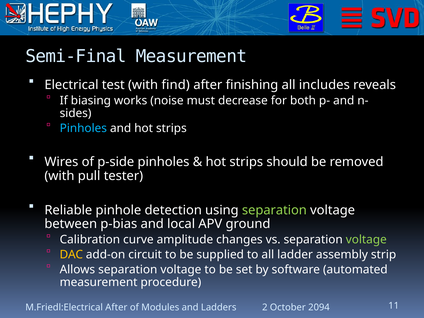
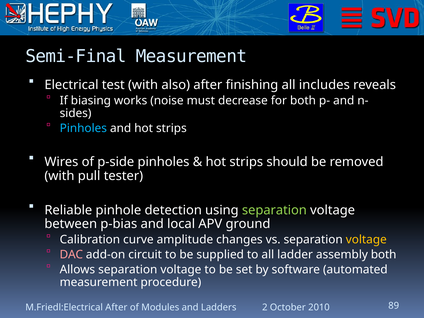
find: find -> also
voltage at (366, 240) colour: light green -> yellow
DAC colour: yellow -> pink
assembly strip: strip -> both
2094: 2094 -> 2010
11: 11 -> 89
